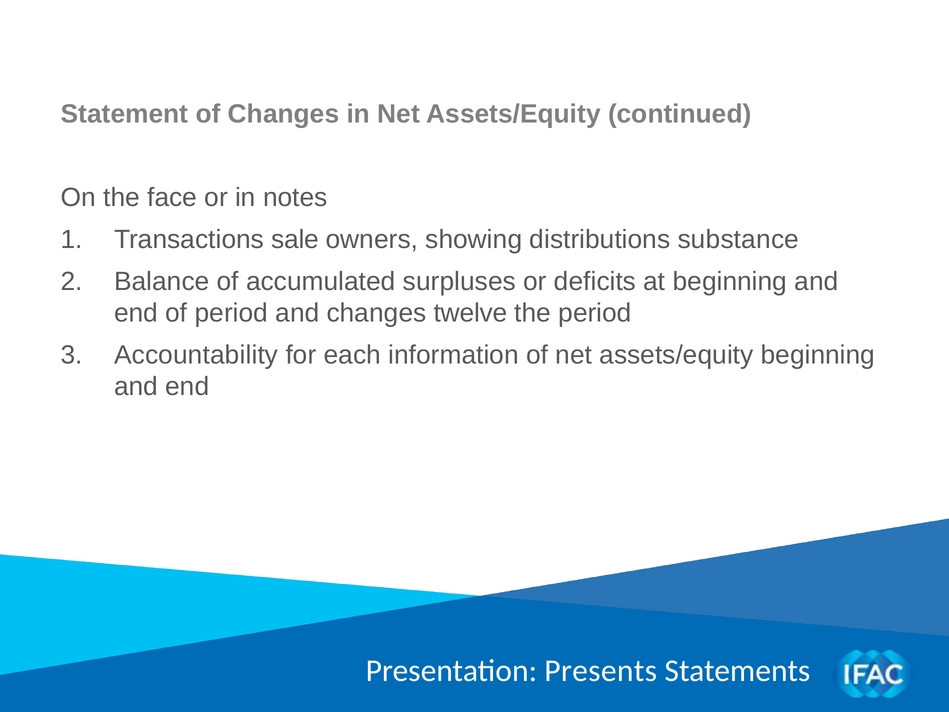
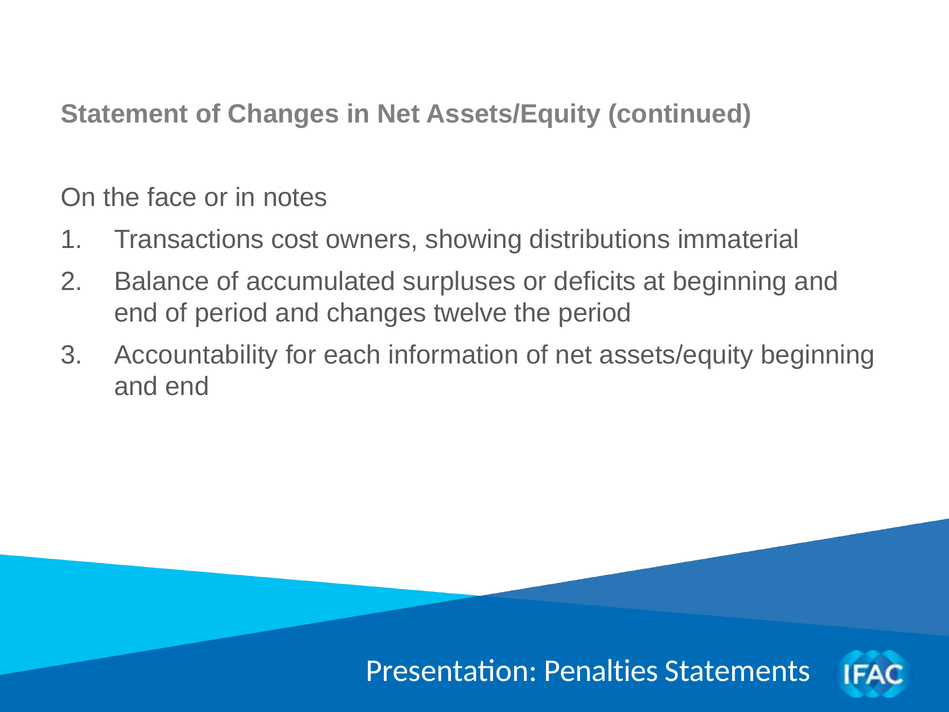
sale: sale -> cost
substance: substance -> immaterial
Presents: Presents -> Penalties
